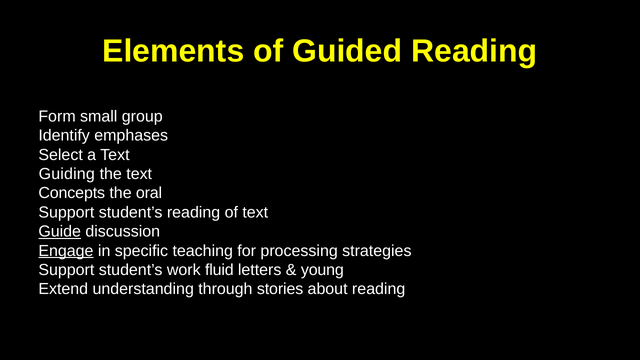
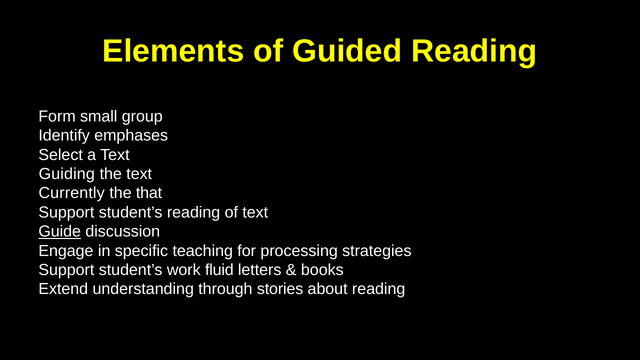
Concepts: Concepts -> Currently
oral: oral -> that
Engage underline: present -> none
young: young -> books
